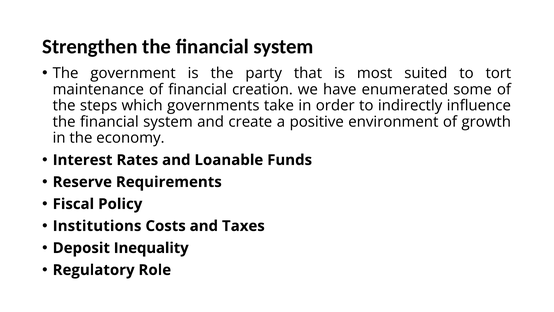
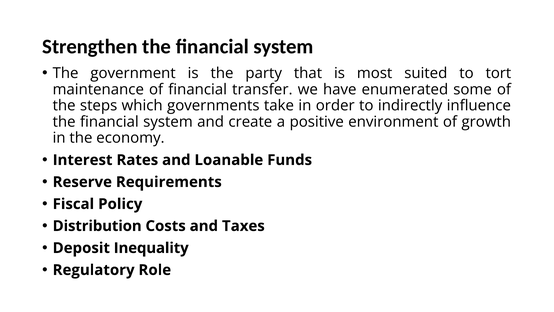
creation: creation -> transfer
Institutions: Institutions -> Distribution
